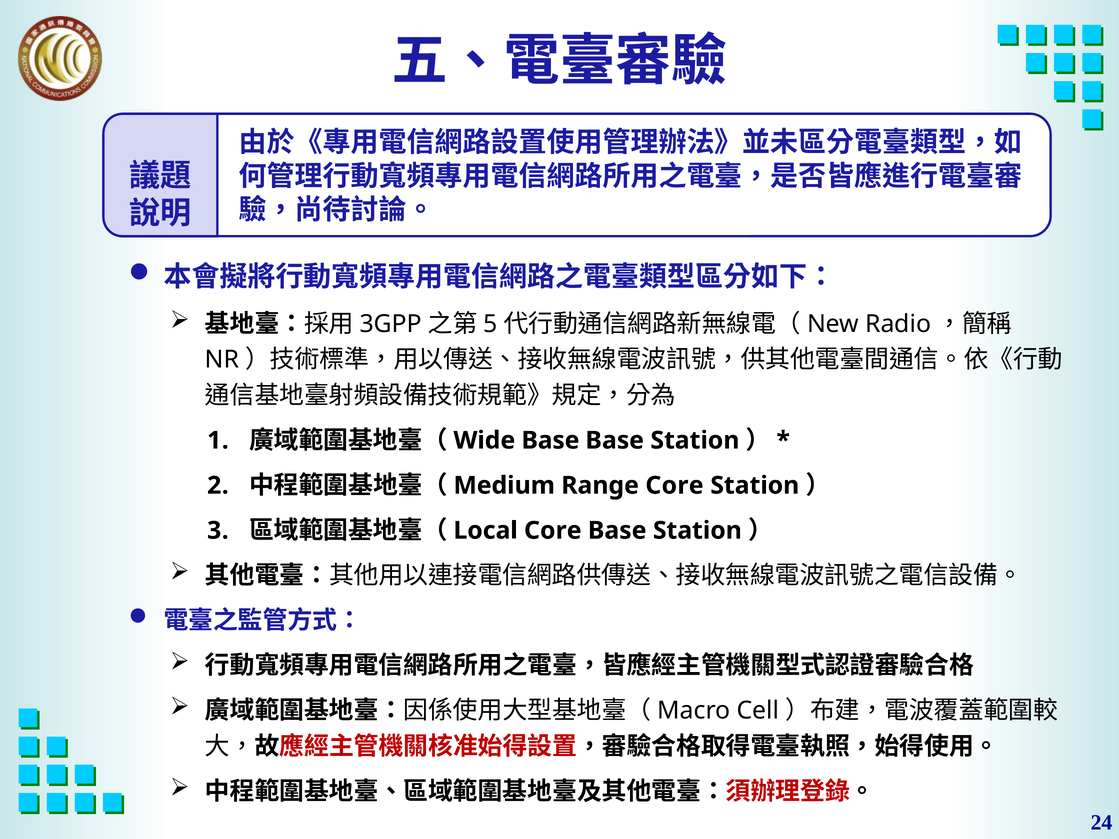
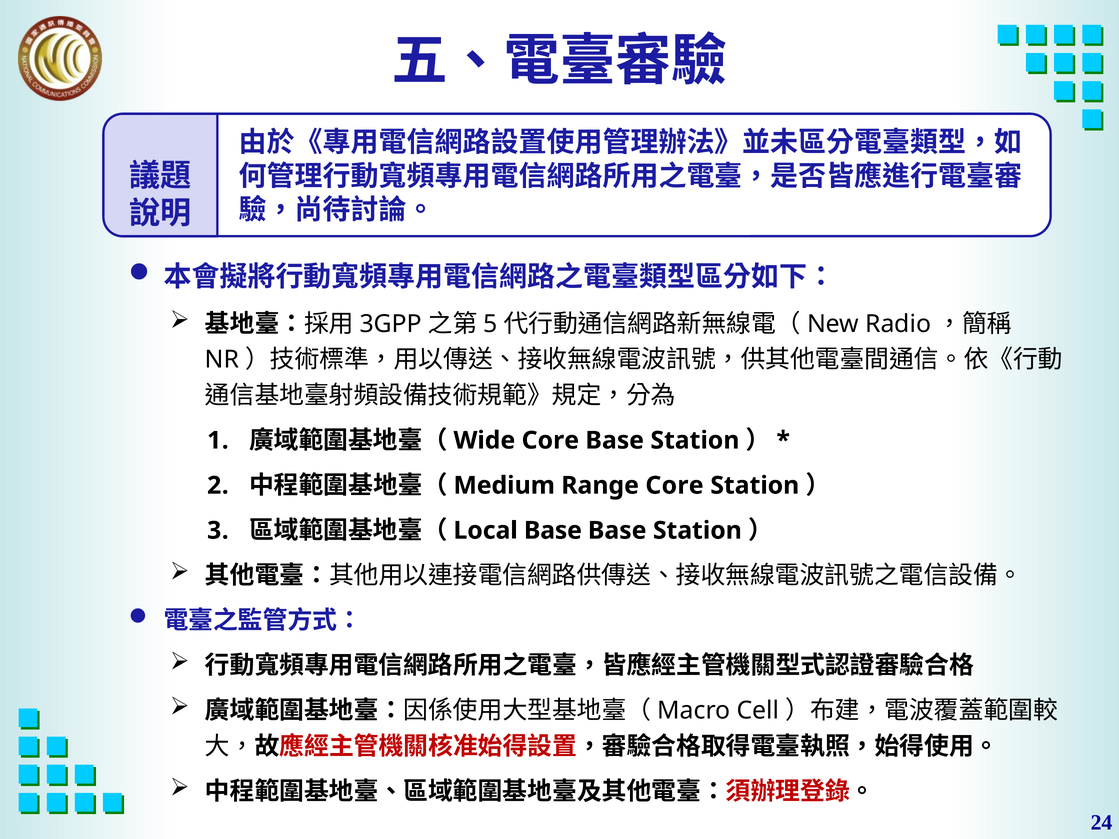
Base at (550, 441): Base -> Core
Core at (553, 531): Core -> Base
